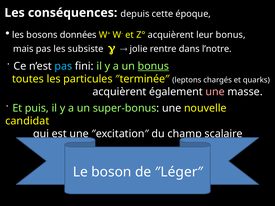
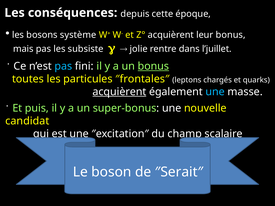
données: données -> système
l’notre: l’notre -> l’juillet
″terminée″: ″terminée″ -> ″frontales″
acquièrent at (119, 92) underline: none -> present
une at (215, 92) colour: pink -> light blue
″Léger″: ″Léger″ -> ″Serait″
